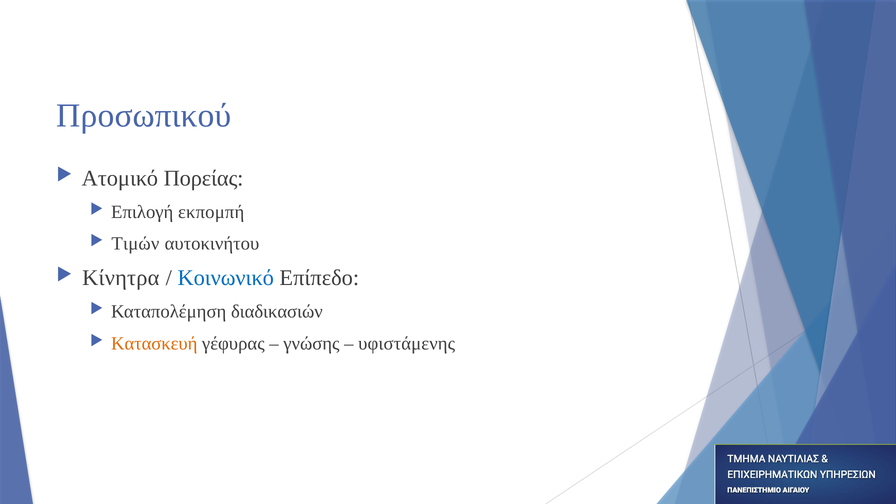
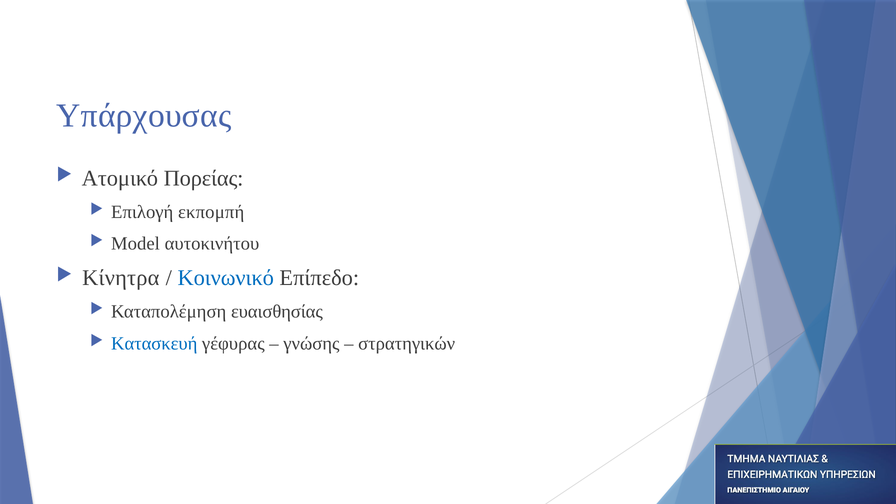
Προσωπικού: Προσωπικού -> Υπάρχουσας
Τιμών: Τιμών -> Model
διαδικασιών: διαδικασιών -> ευαισθησίας
Κατασκευή colour: orange -> blue
υφιστάμενης: υφιστάμενης -> στρατηγικών
